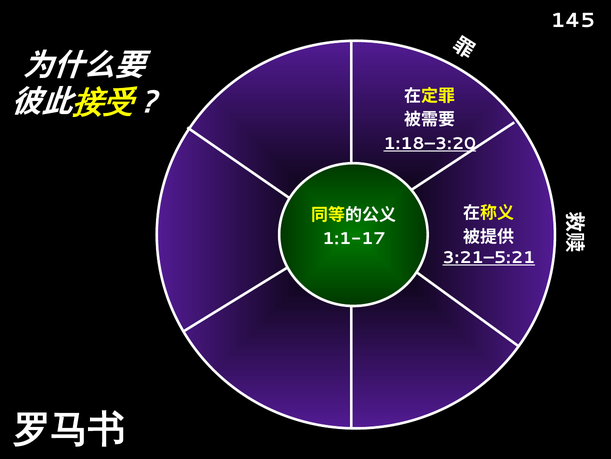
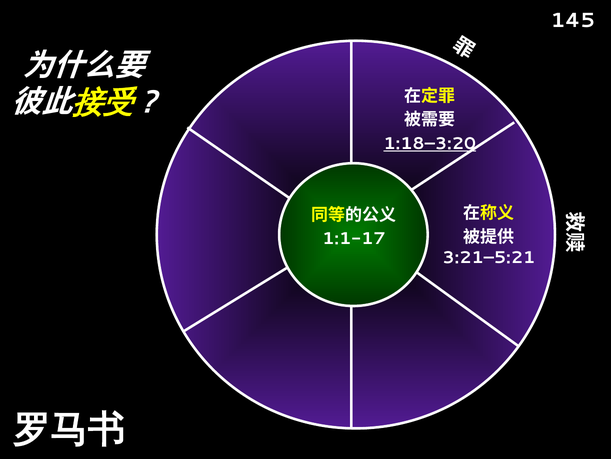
3:21–5:21 underline: present -> none
